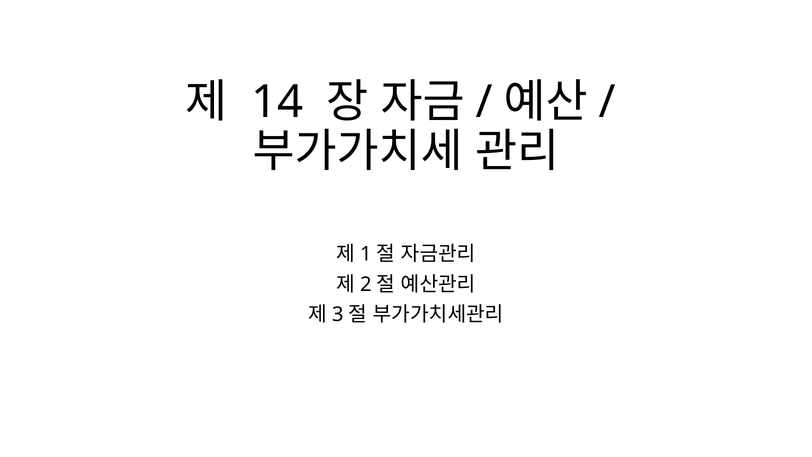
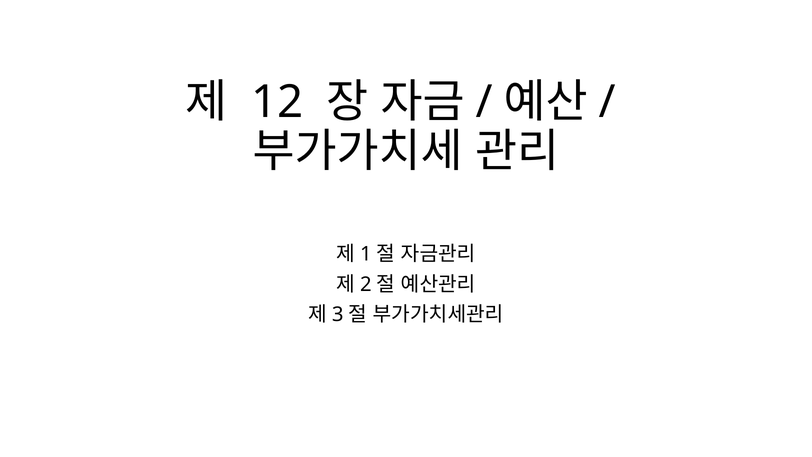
14: 14 -> 12
